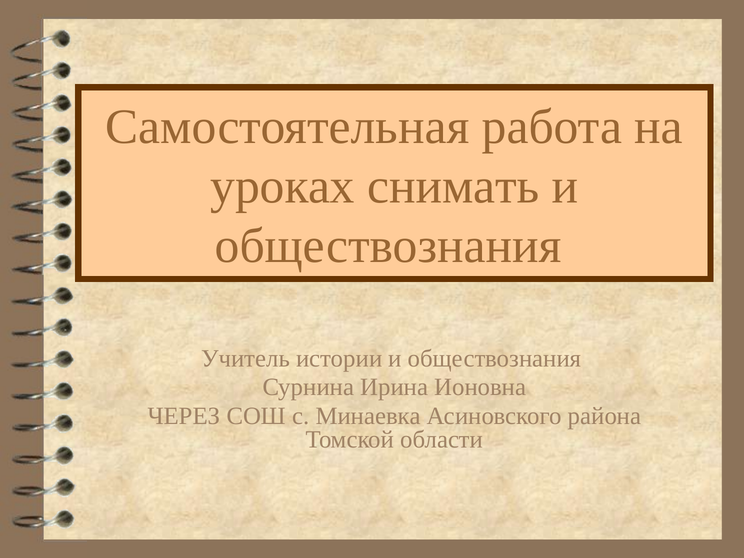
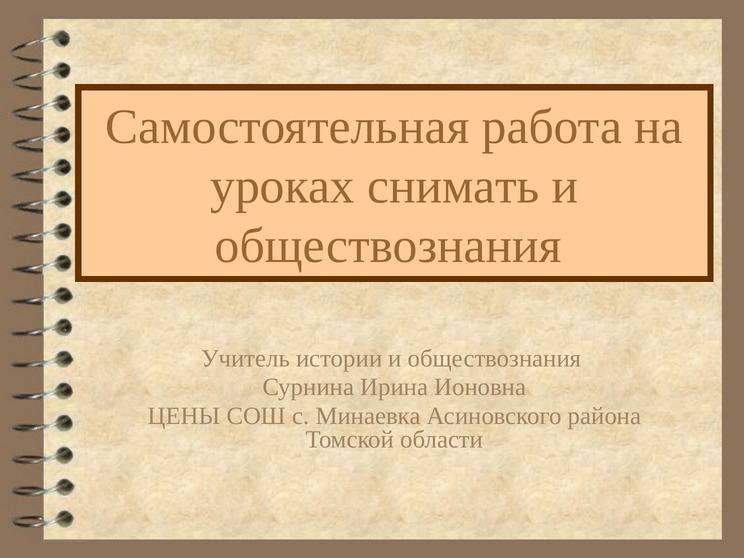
ЧЕРЕЗ: ЧЕРЕЗ -> ЦЕНЫ
